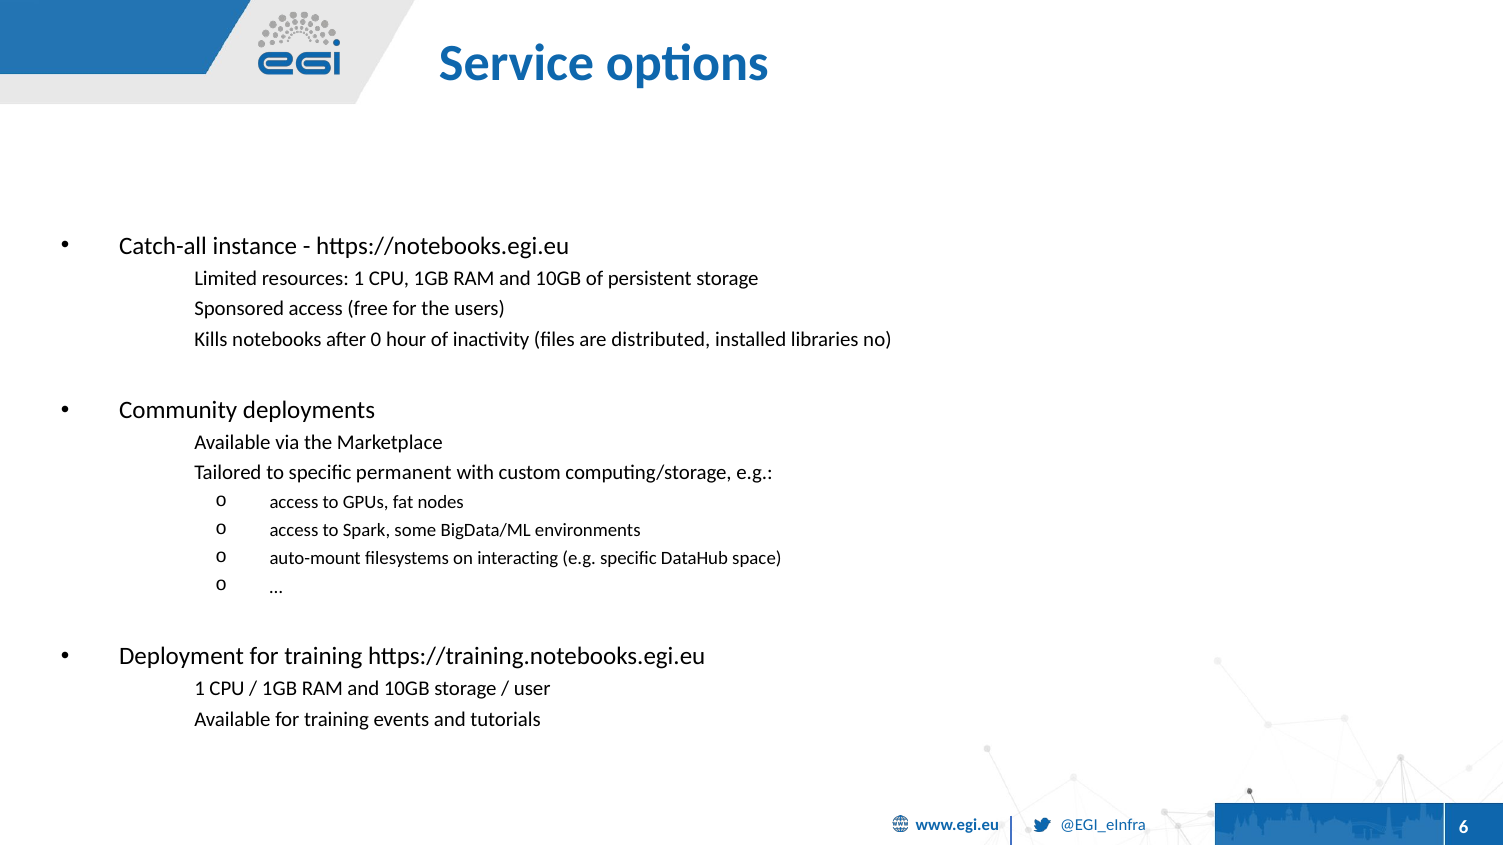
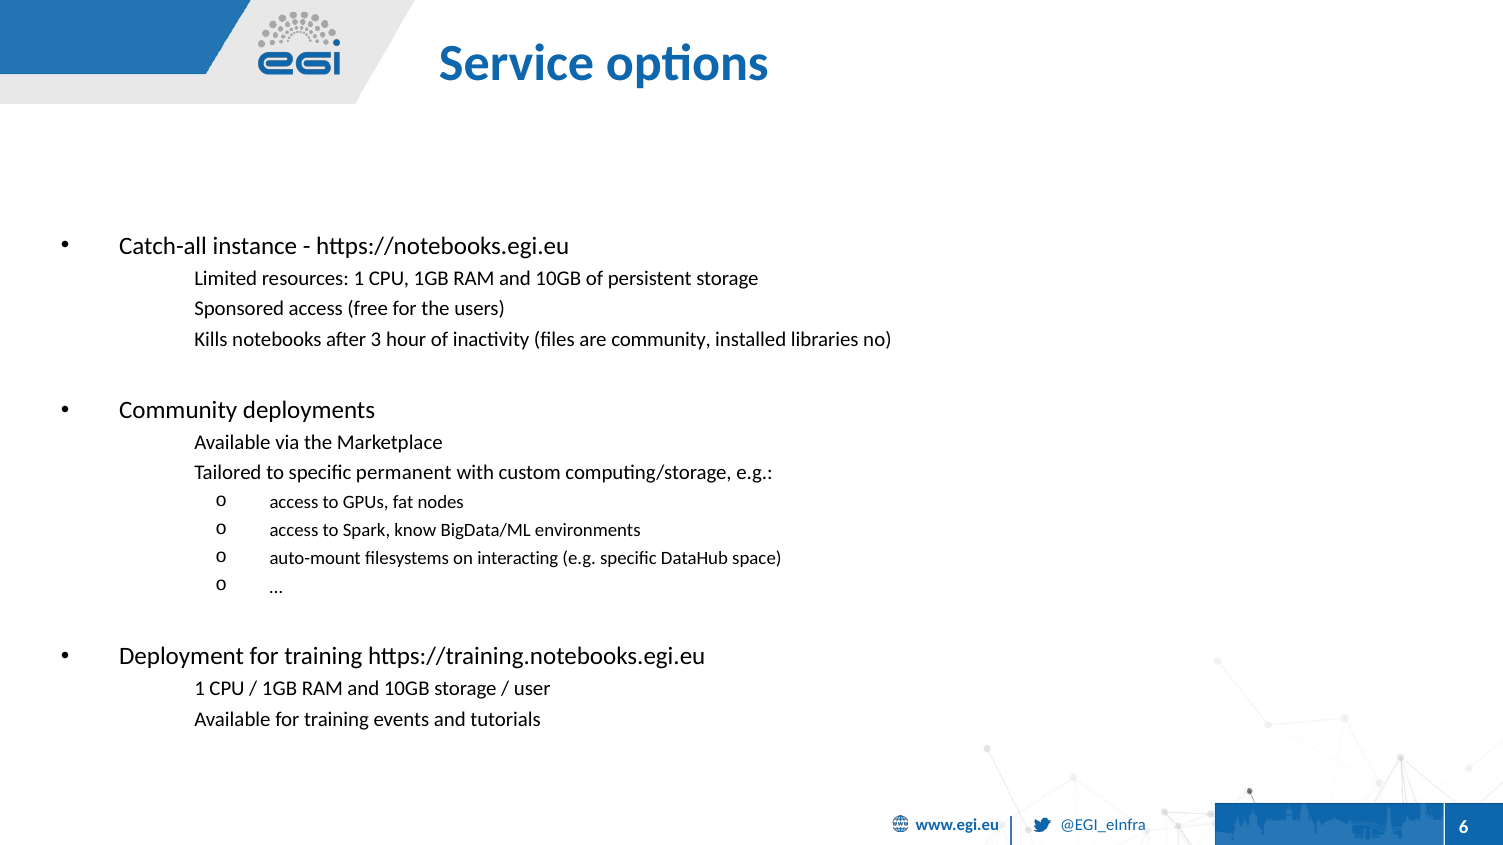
0: 0 -> 3
are distributed: distributed -> community
some: some -> know
